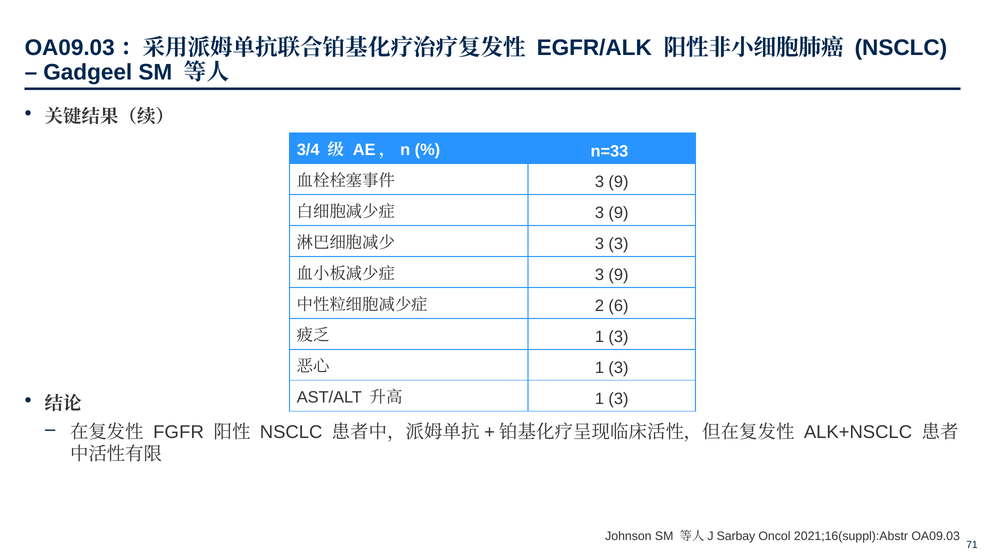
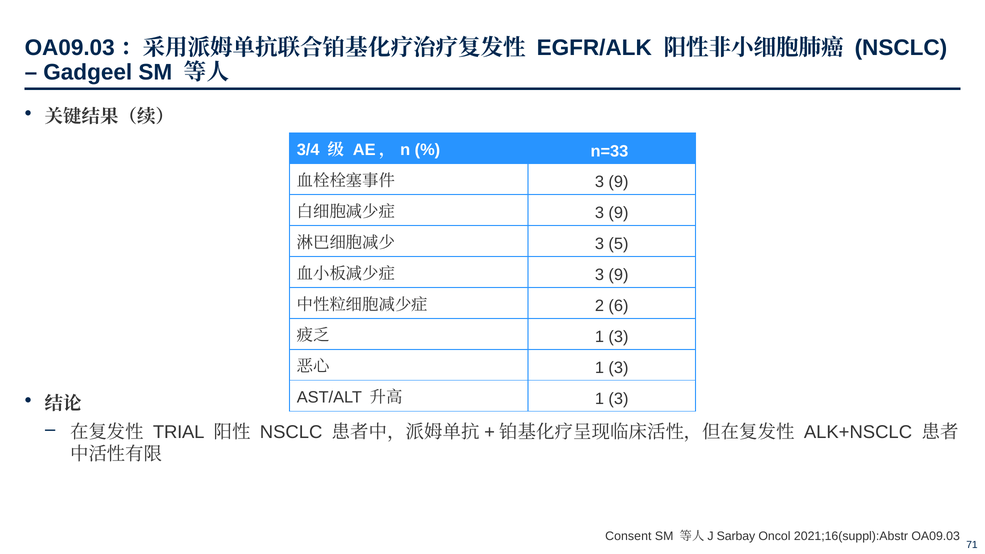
3 3: 3 -> 5
FGFR: FGFR -> TRIAL
Johnson: Johnson -> Consent
